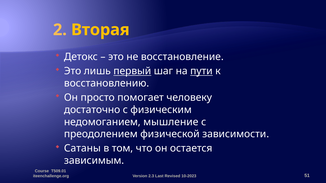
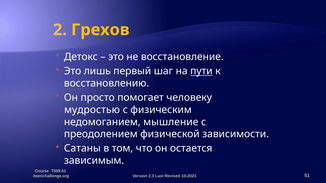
Вторая: Вторая -> Грехов
первый underline: present -> none
достаточно: достаточно -> мудростью
